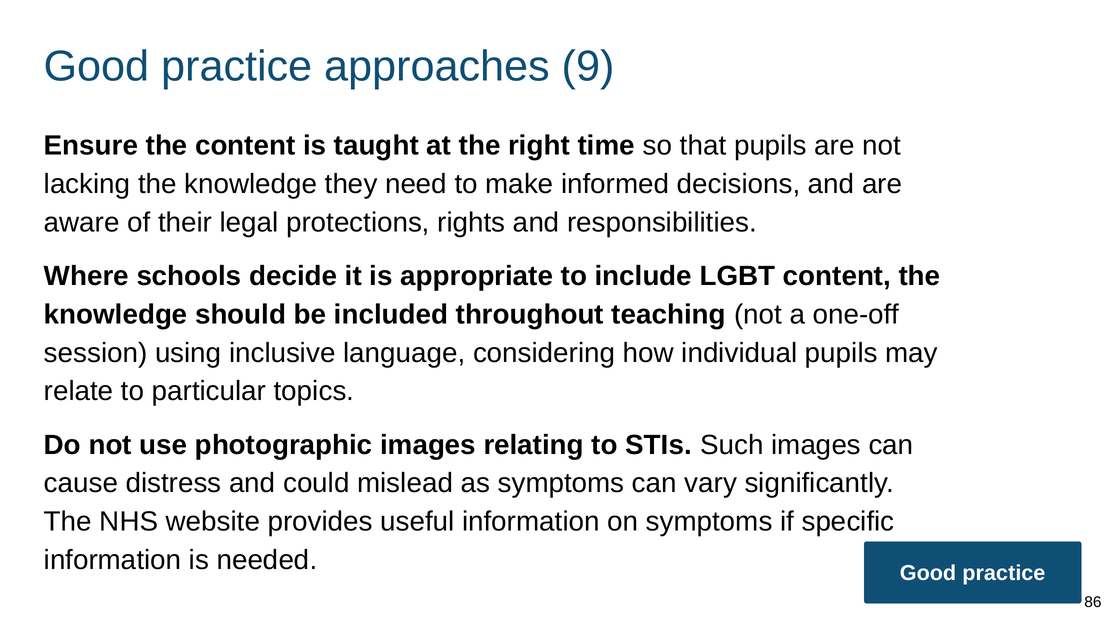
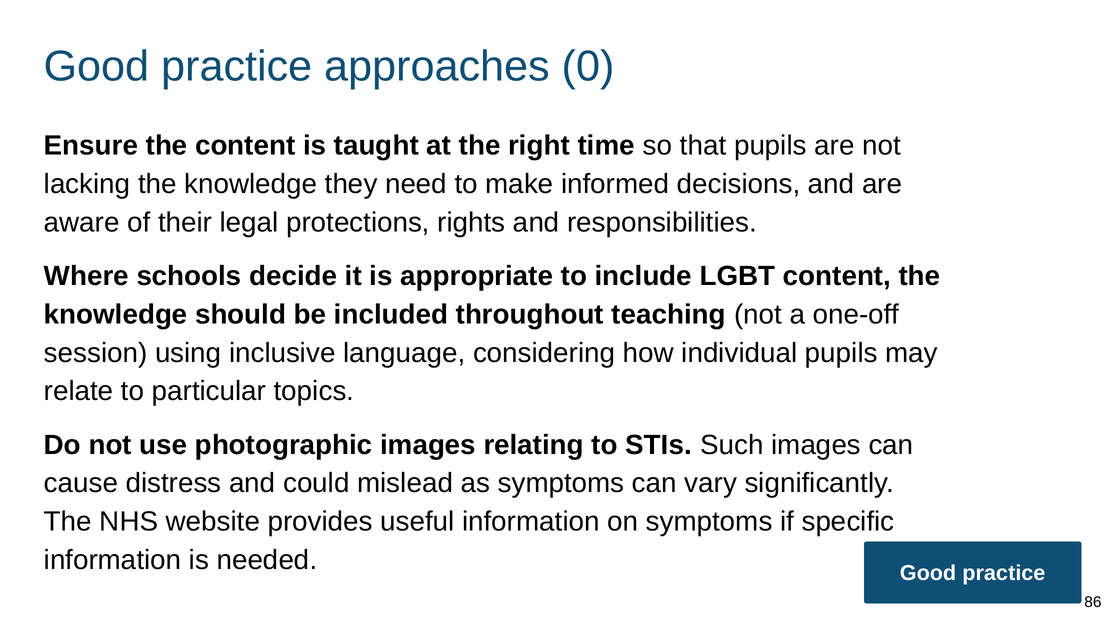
9: 9 -> 0
